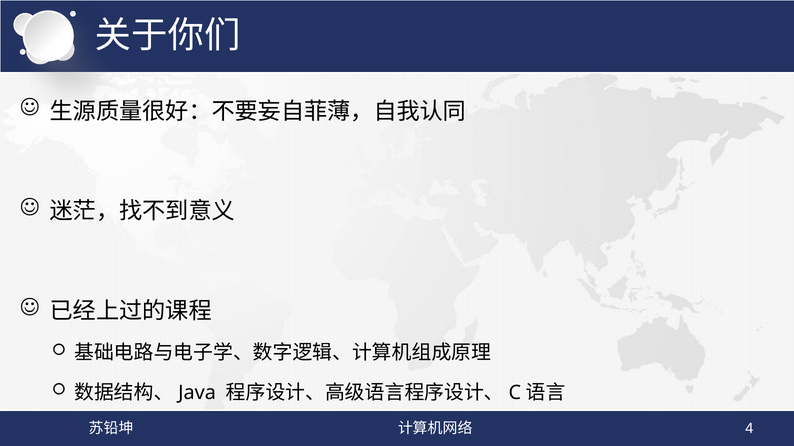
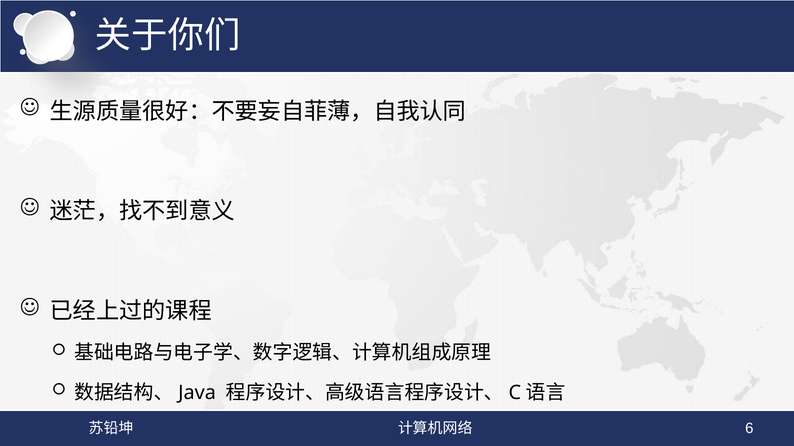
4: 4 -> 6
